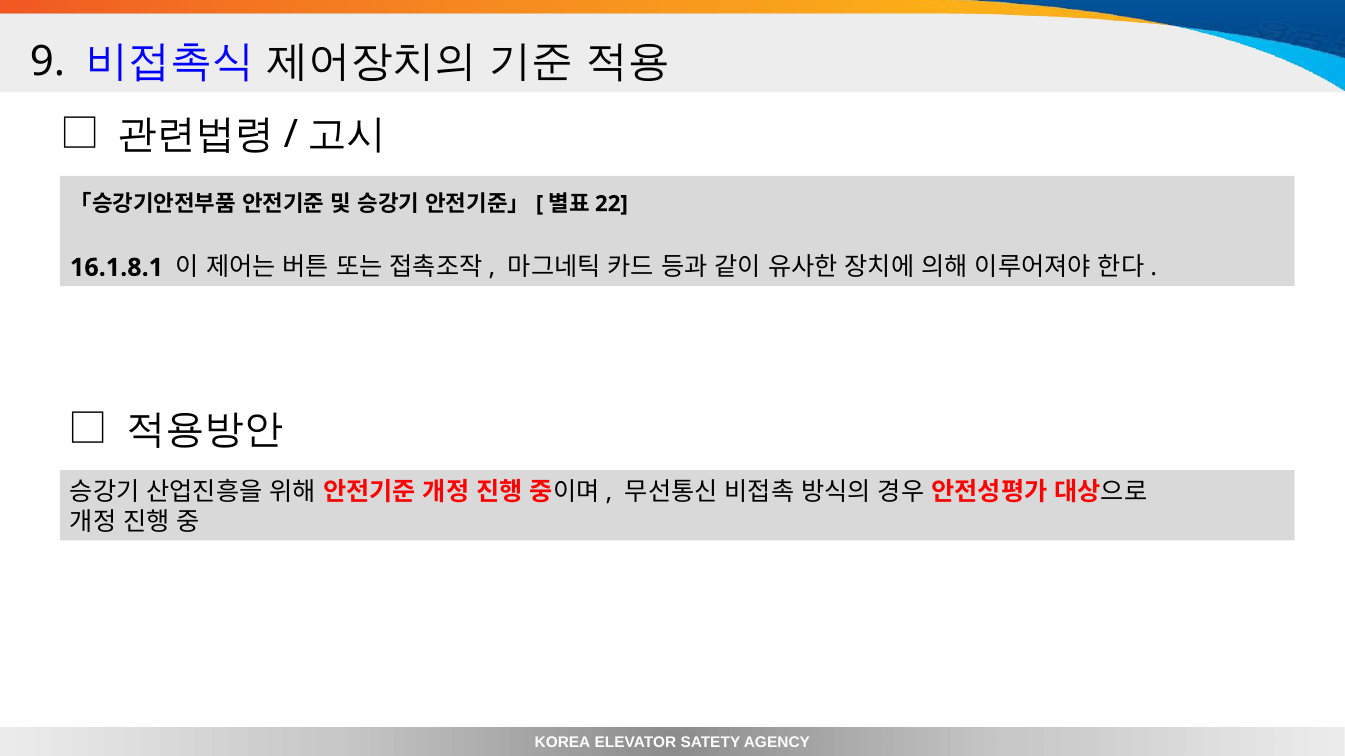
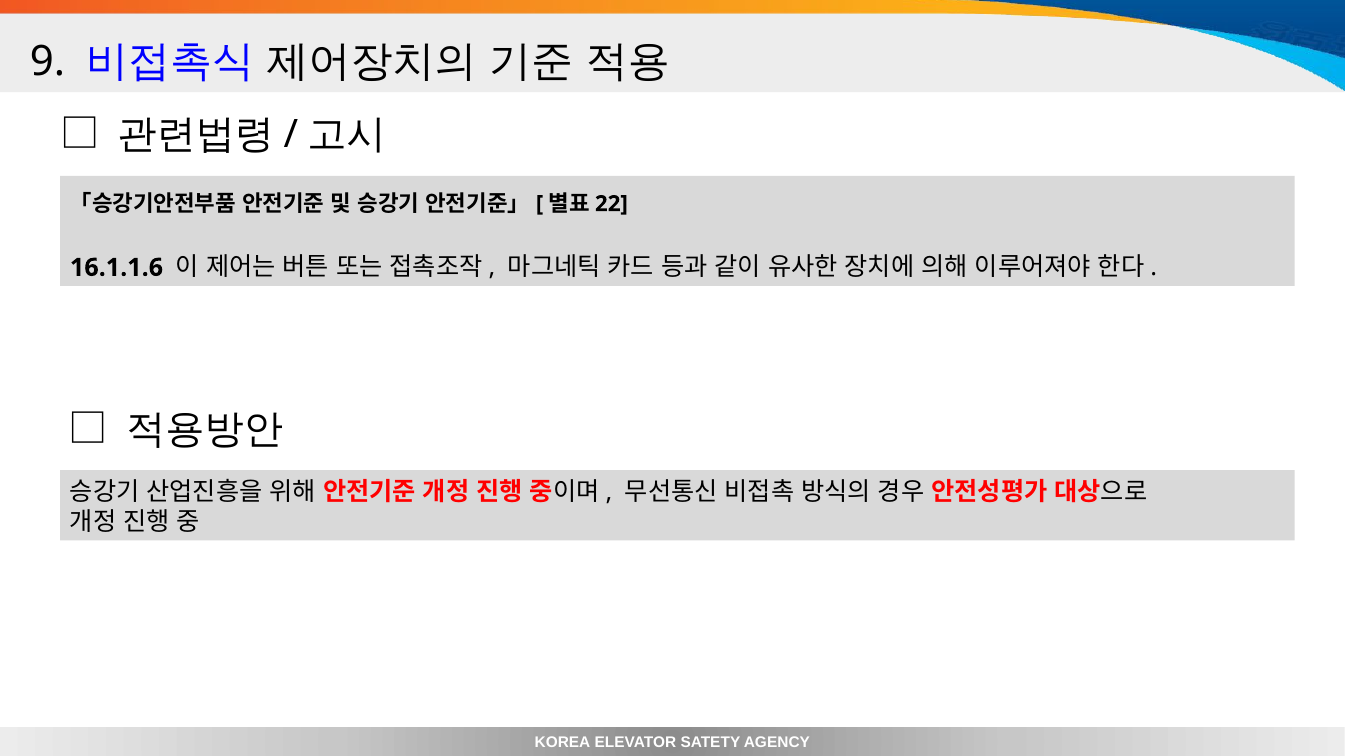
16.1.8.1: 16.1.8.1 -> 16.1.1.6
